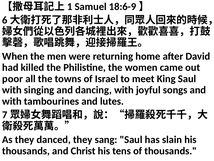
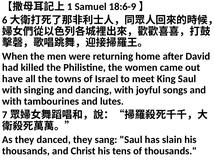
poor: poor -> have
